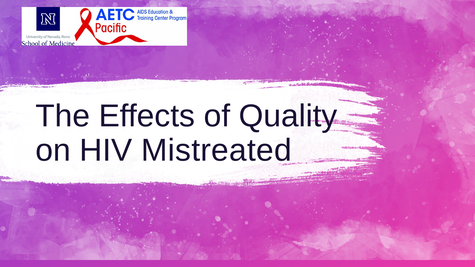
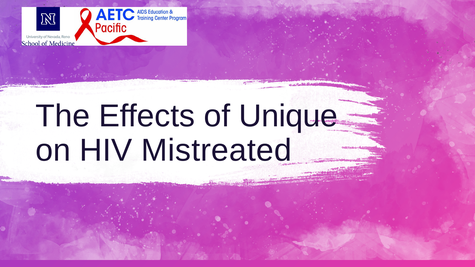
Quality: Quality -> Unique
